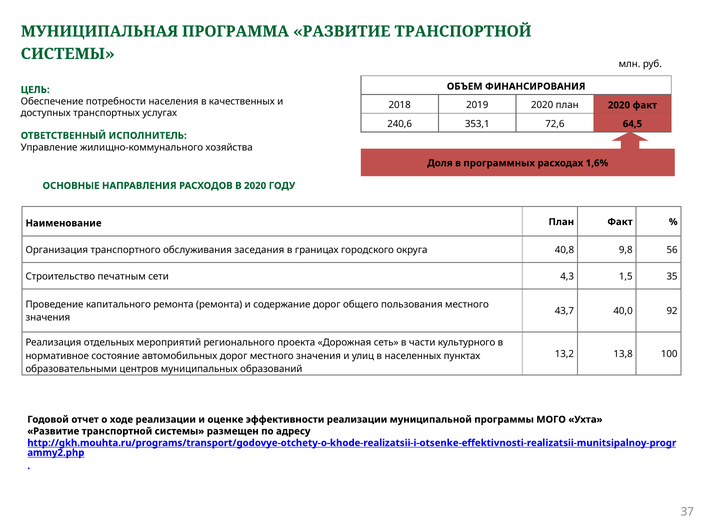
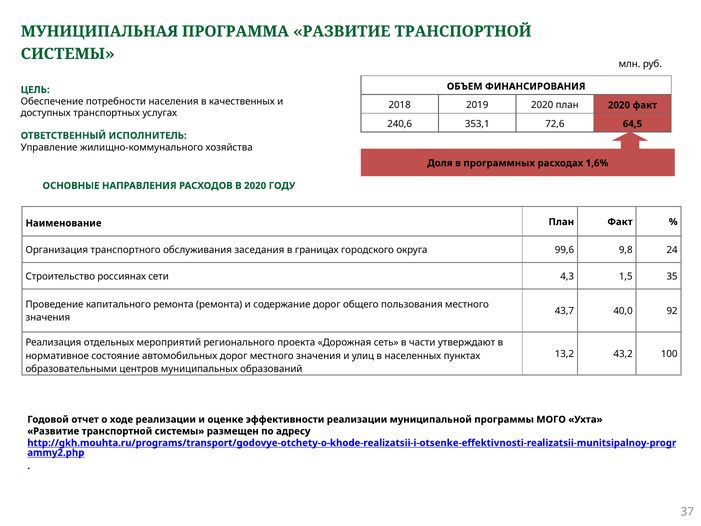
40,8: 40,8 -> 99,6
56: 56 -> 24
печатным: печатным -> россиянах
культурного: культурного -> утверждают
13,8: 13,8 -> 43,2
